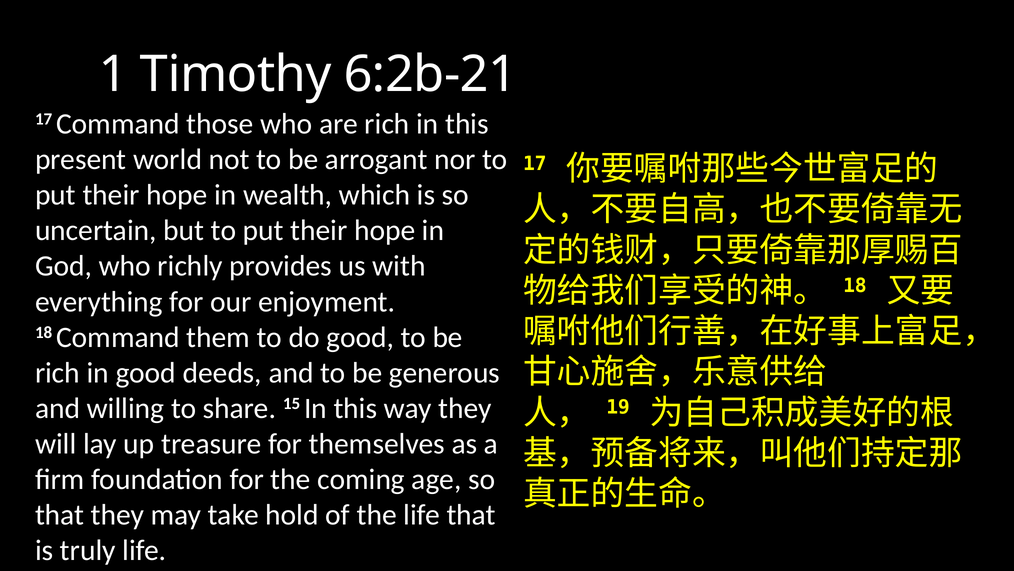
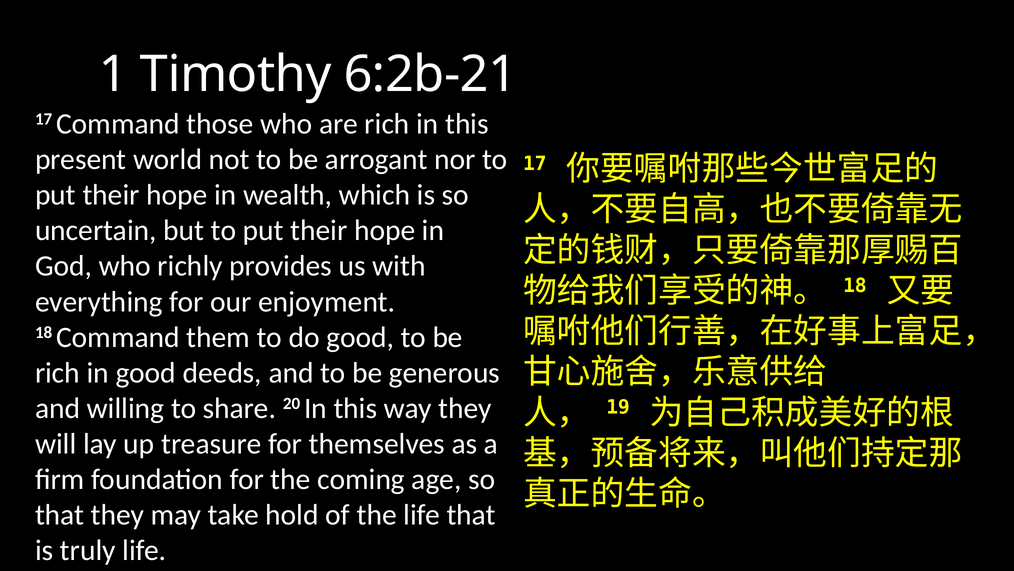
15: 15 -> 20
